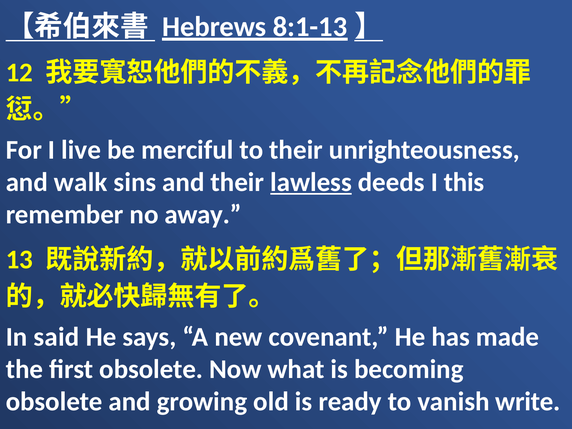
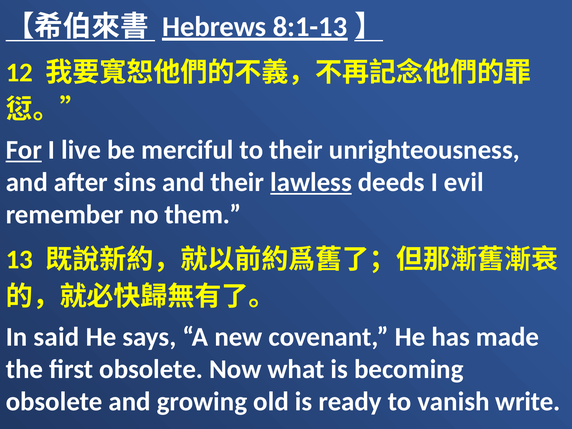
For underline: none -> present
walk: walk -> after
this: this -> evil
away: away -> them
